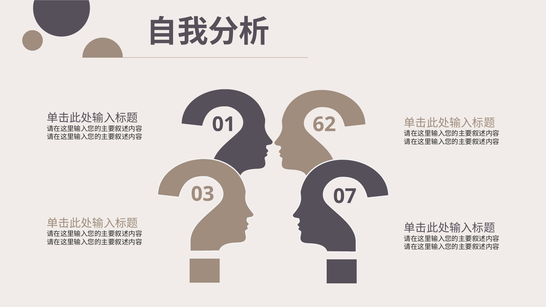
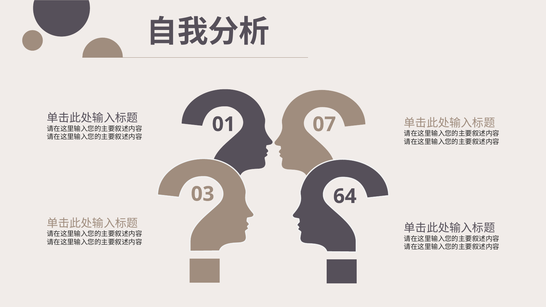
62: 62 -> 07
07: 07 -> 64
